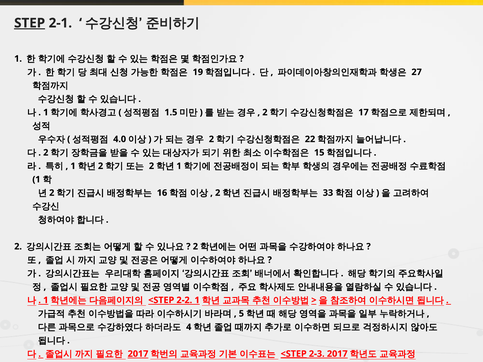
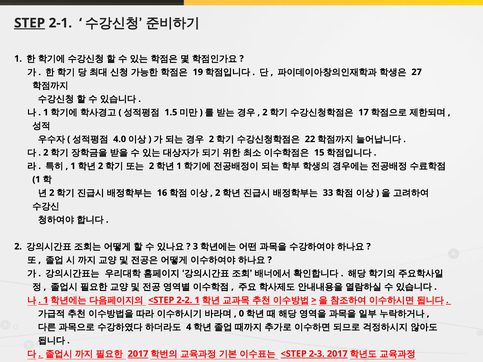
2 at (195, 247): 2 -> 3
5: 5 -> 0
<STEP at (294, 354) underline: present -> none
